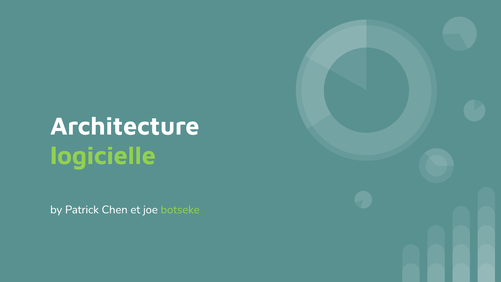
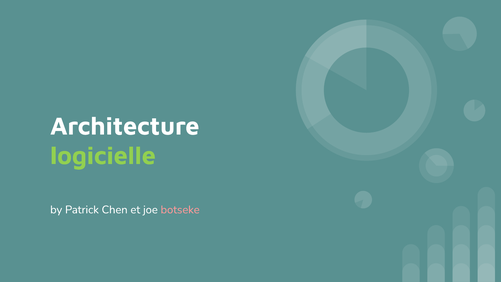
botseke colour: light green -> pink
